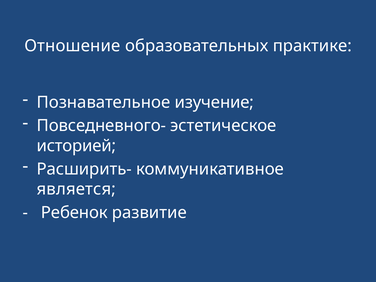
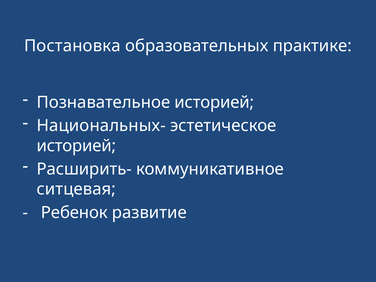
Отношение: Отношение -> Постановка
Познавательное изучение: изучение -> историей
Повседневного-: Повседневного- -> Национальных-
является: является -> ситцевая
